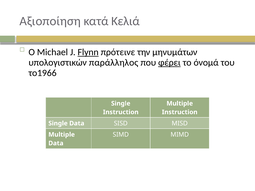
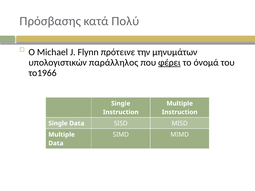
Αξιοποίηση: Αξιοποίηση -> Πρόσβασης
Κελιά: Κελιά -> Πολύ
Flynn underline: present -> none
